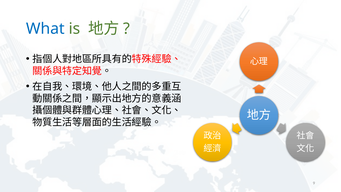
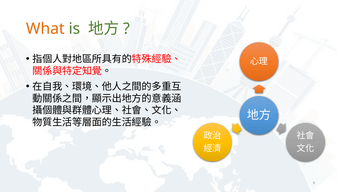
What colour: blue -> orange
